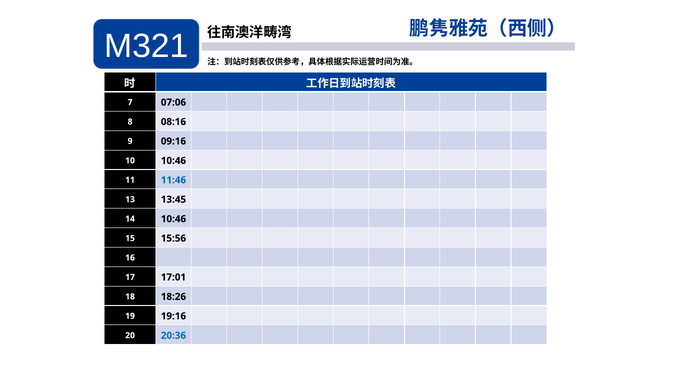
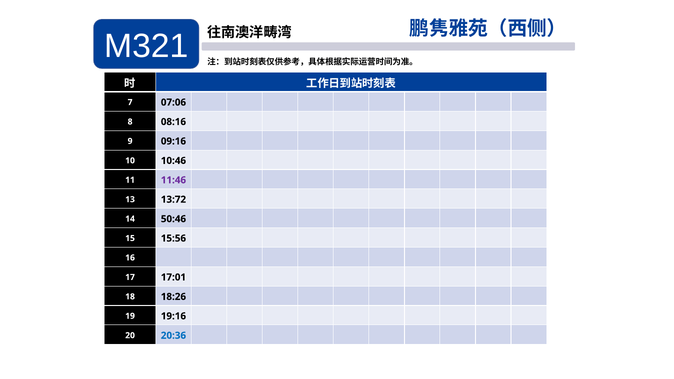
11:46 colour: blue -> purple
13:45: 13:45 -> 13:72
14 10:46: 10:46 -> 50:46
